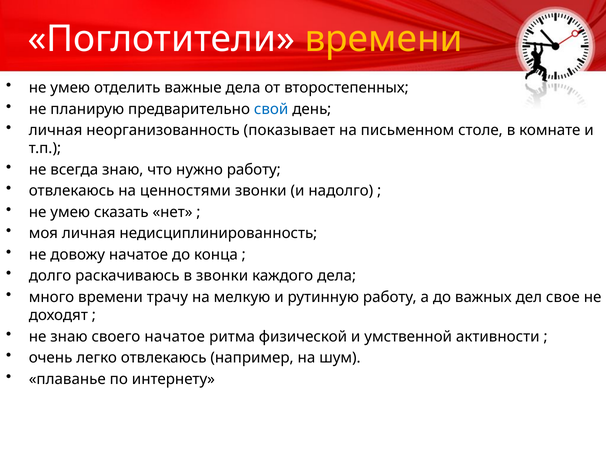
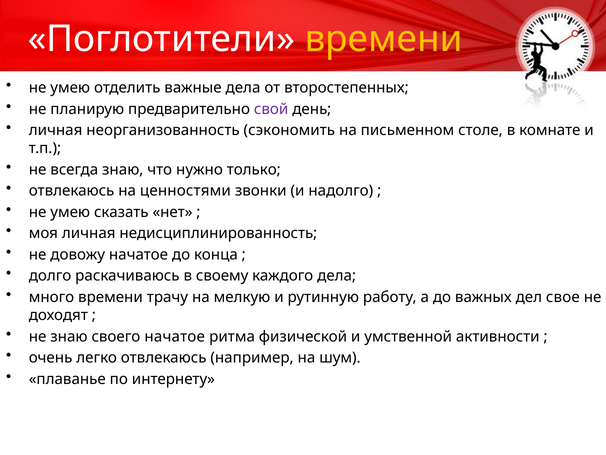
свой colour: blue -> purple
показывает: показывает -> сэкономить
нужно работу: работу -> только
в звонки: звонки -> своему
